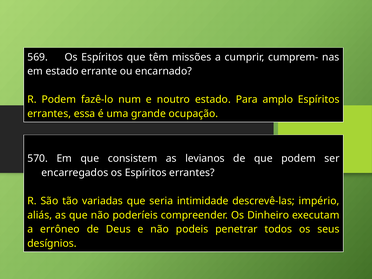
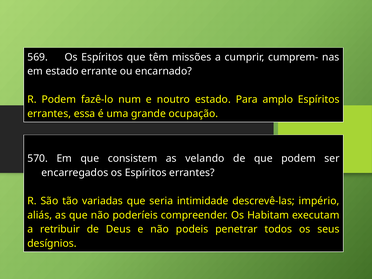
levianos: levianos -> velando
Dinheiro: Dinheiro -> Habitam
errôneo: errôneo -> retribuir
